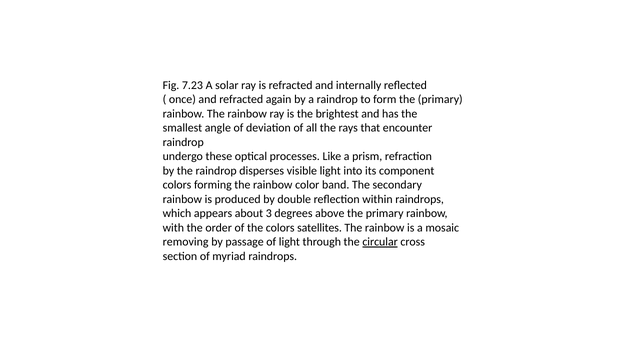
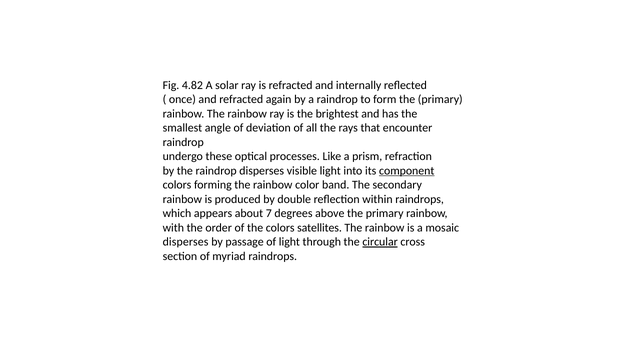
7.23: 7.23 -> 4.82
component underline: none -> present
3: 3 -> 7
removing at (186, 242): removing -> disperses
